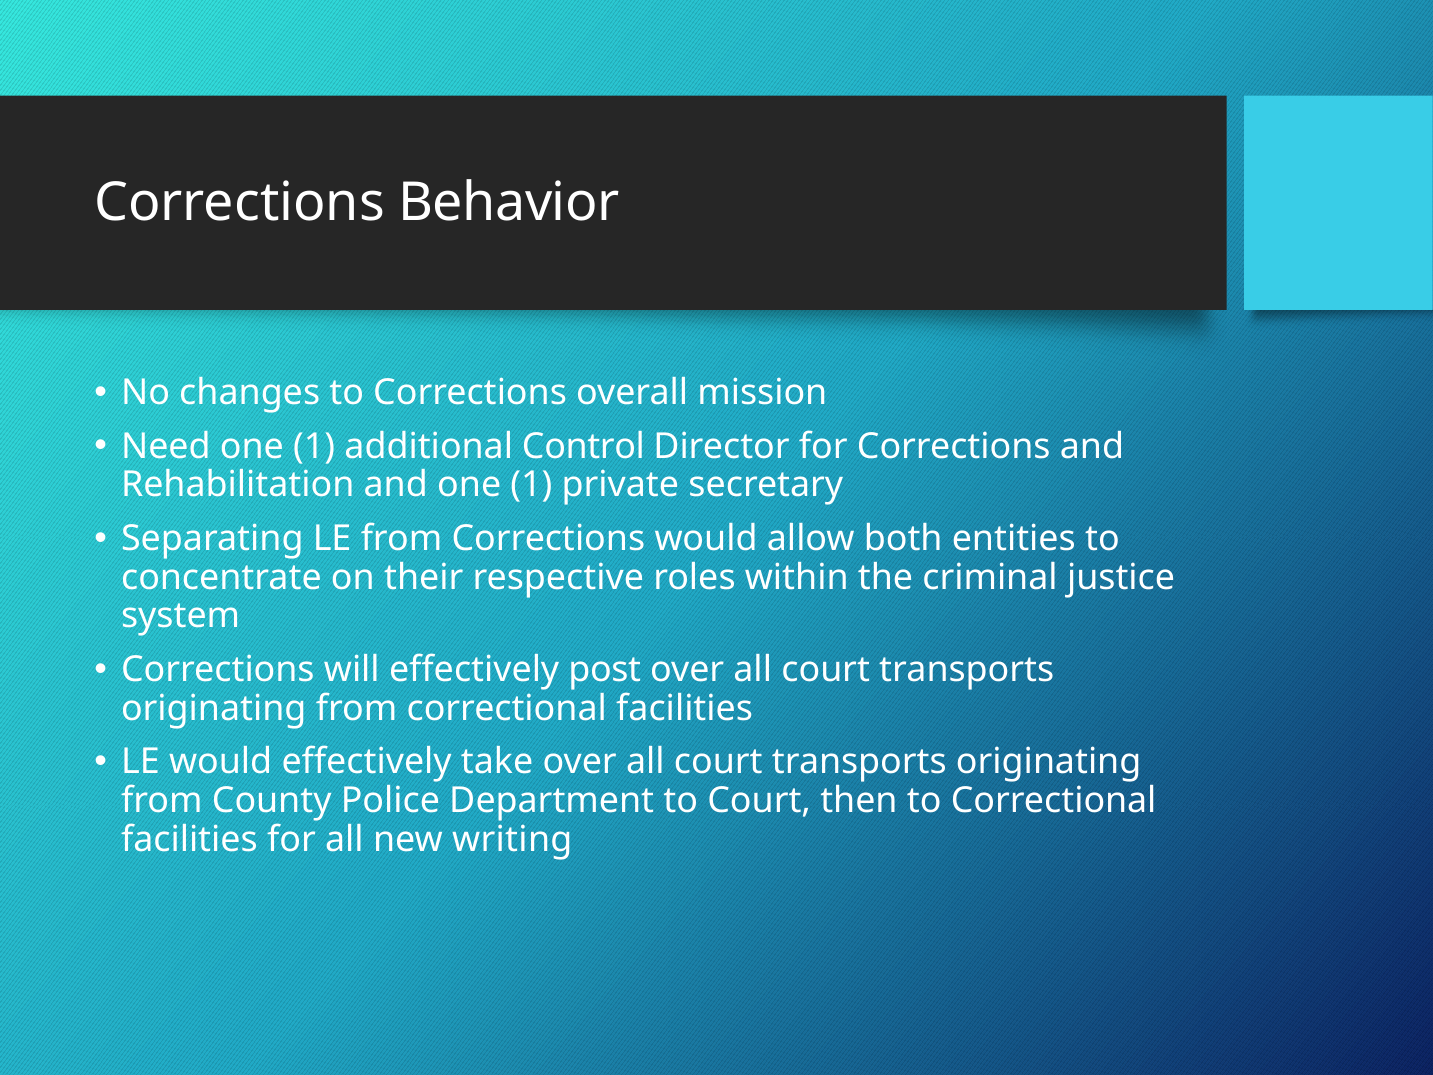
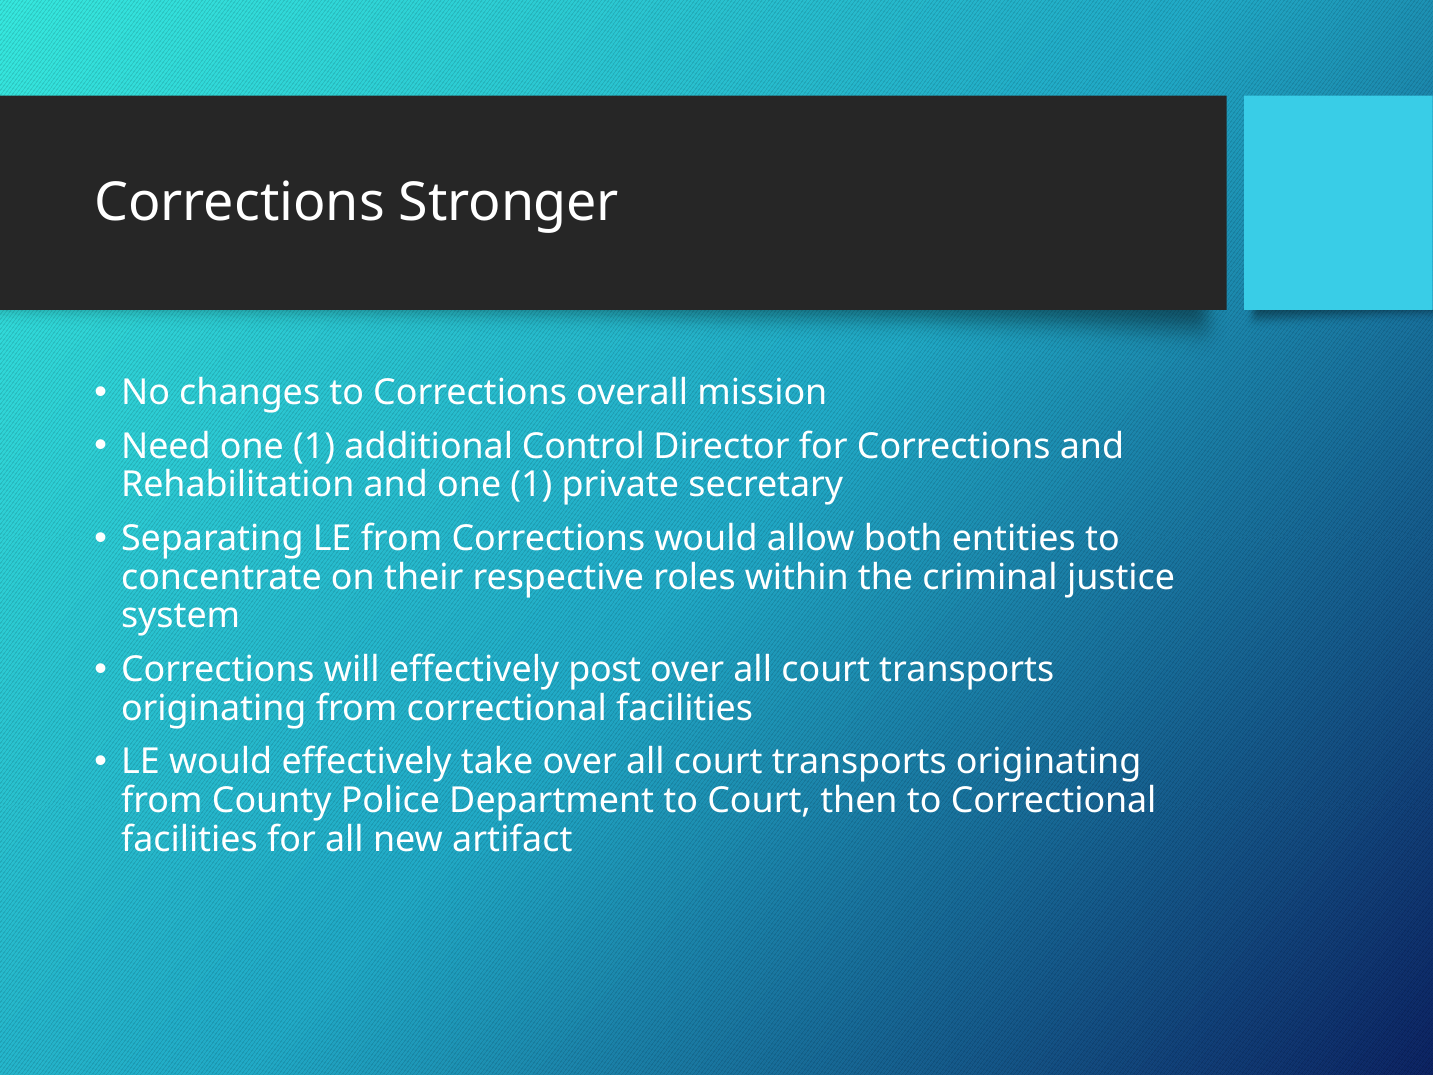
Behavior: Behavior -> Stronger
writing: writing -> artifact
